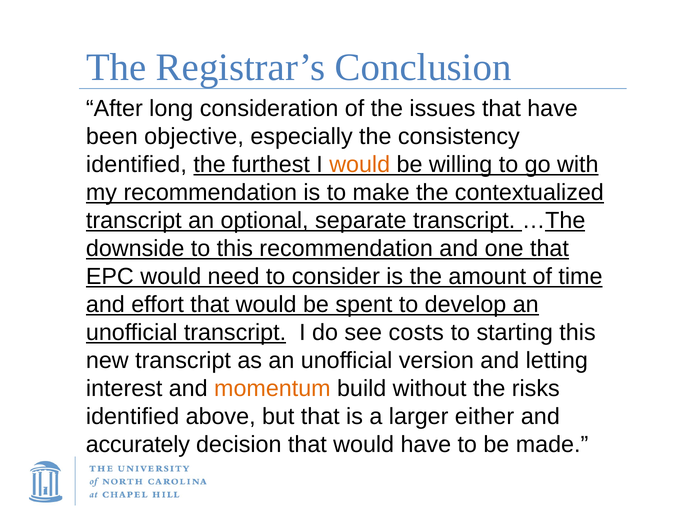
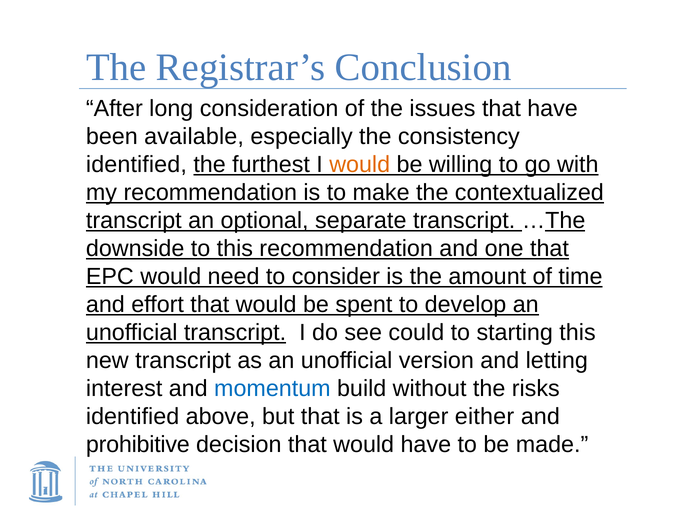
objective: objective -> available
costs: costs -> could
momentum colour: orange -> blue
accurately: accurately -> prohibitive
